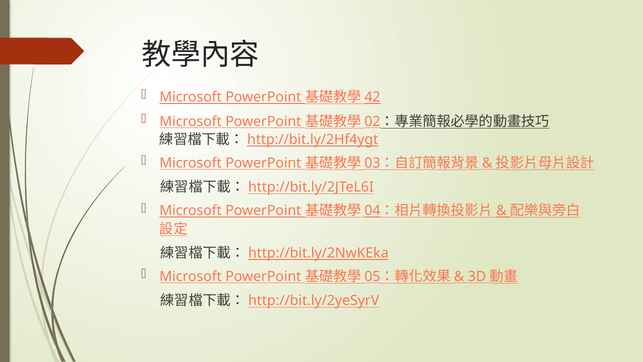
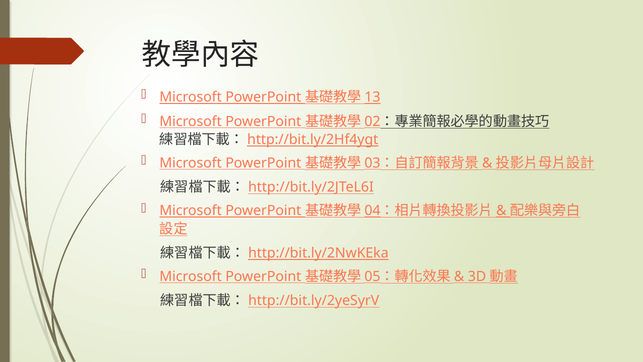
42: 42 -> 13
